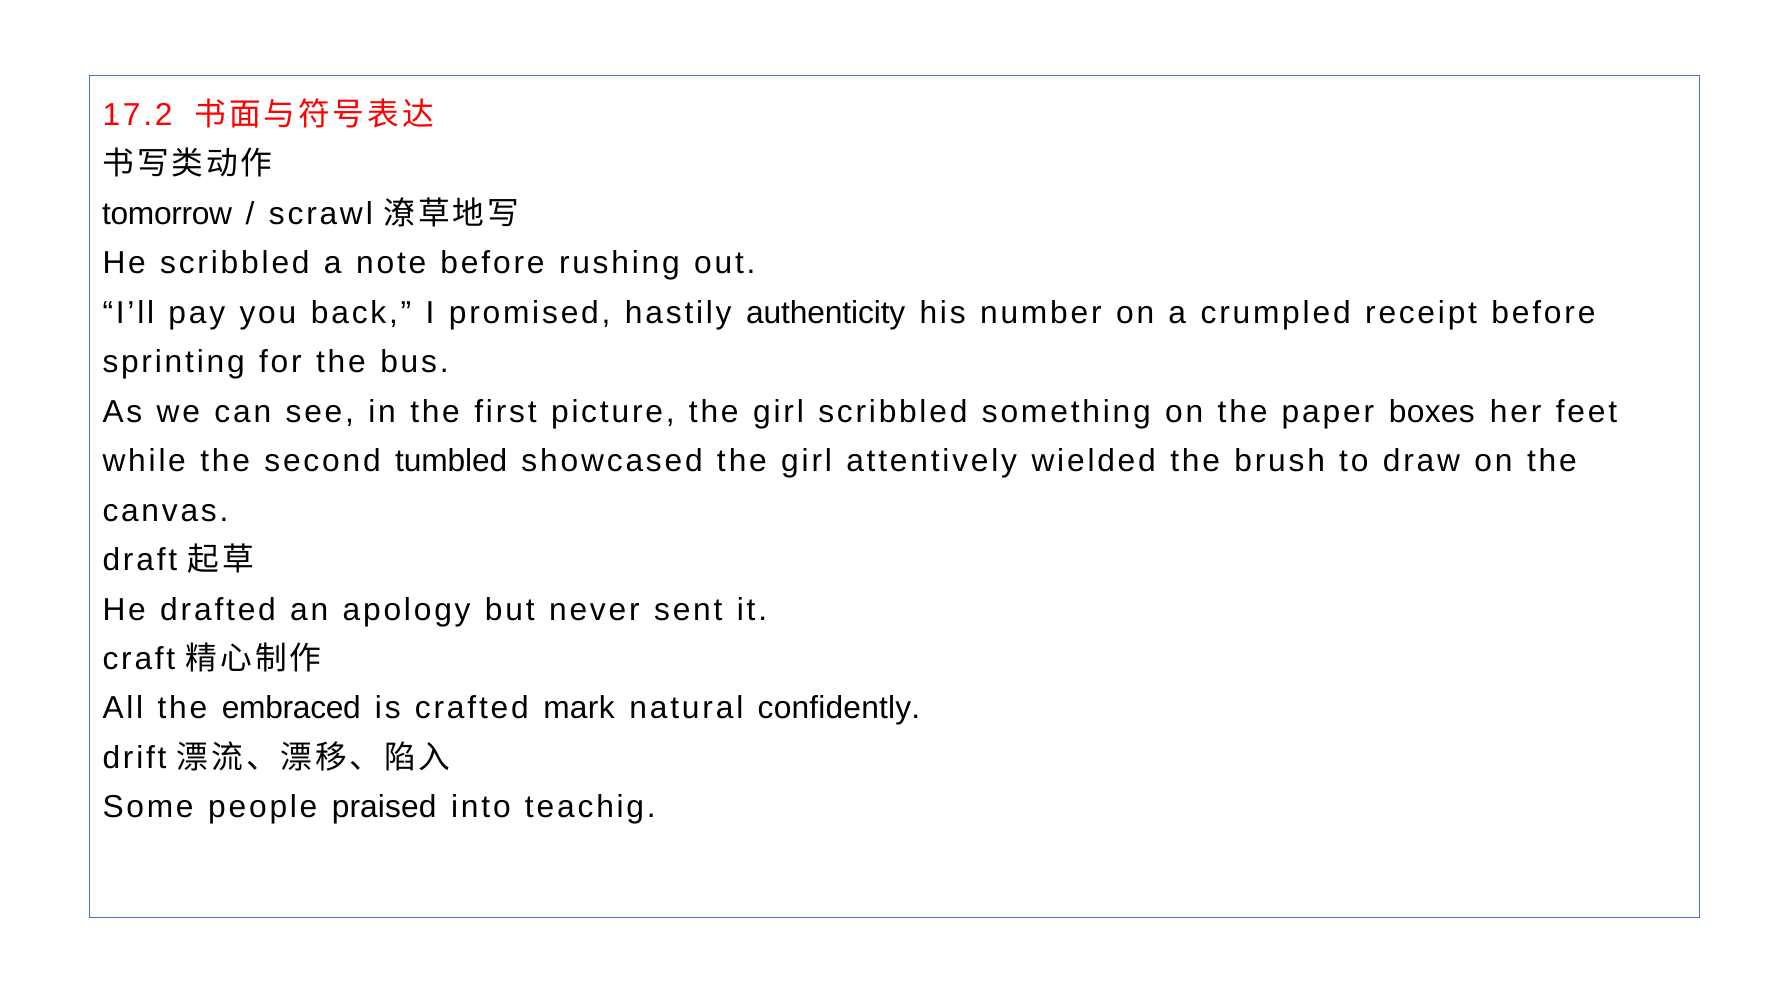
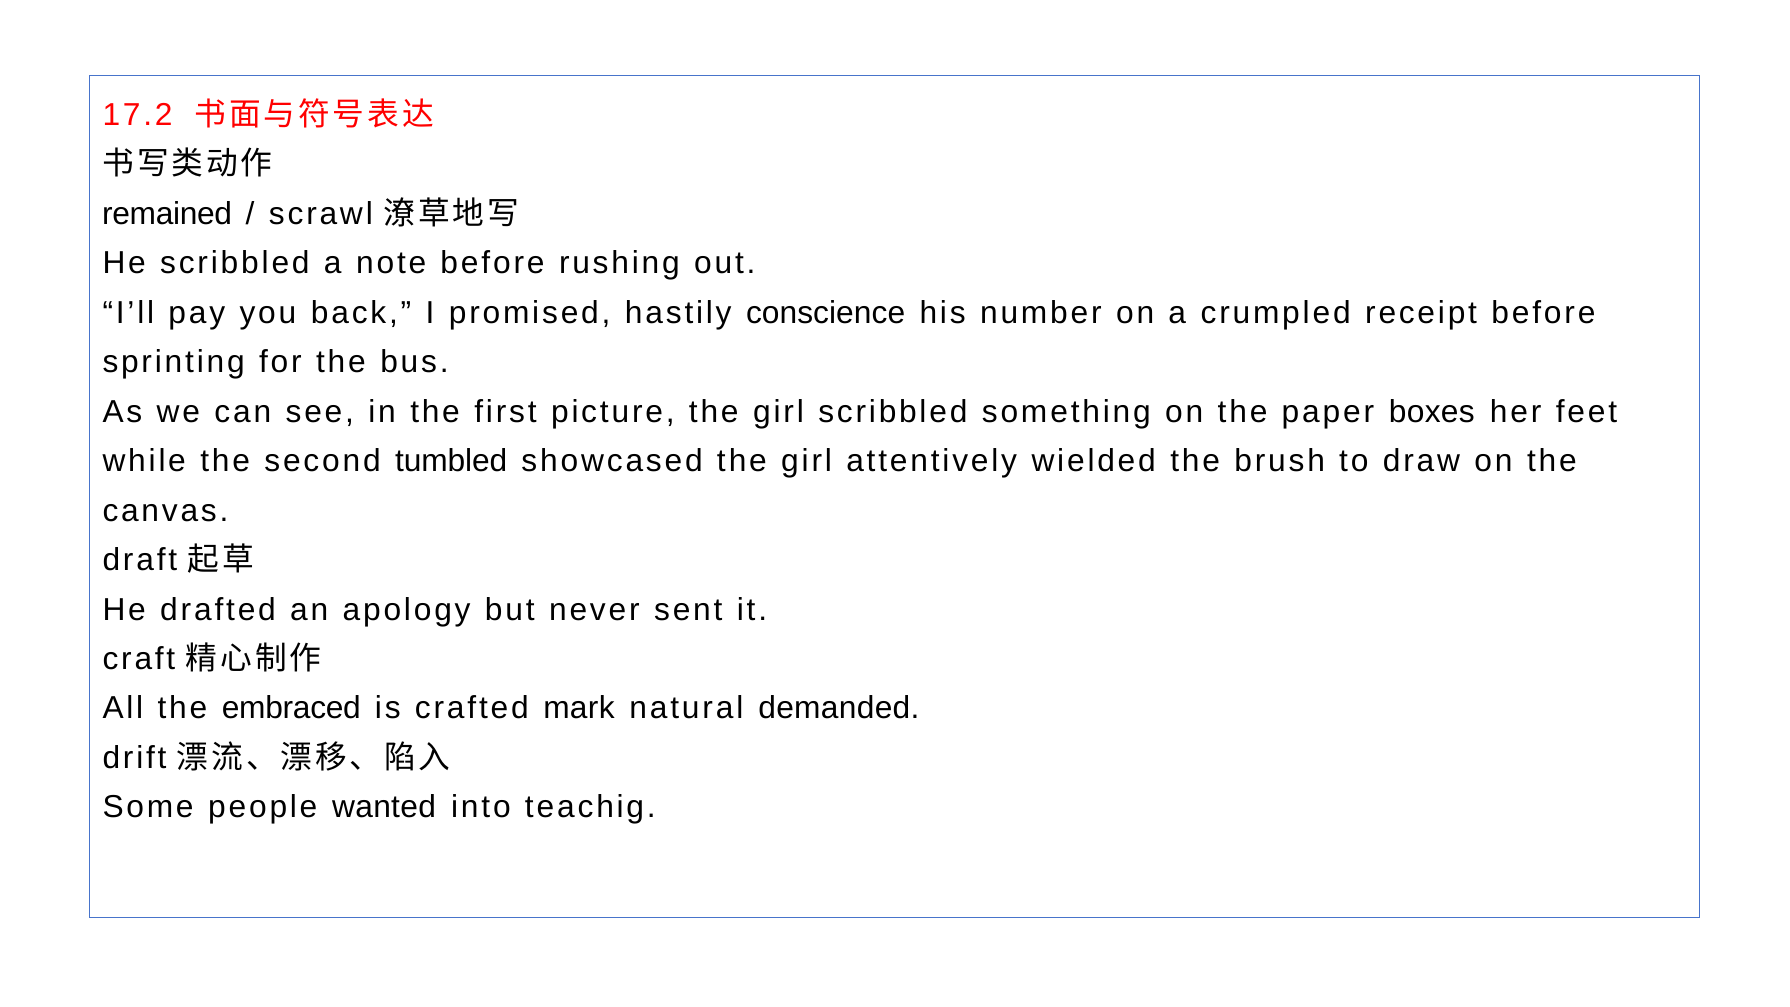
tomorrow: tomorrow -> remained
authenticity: authenticity -> conscience
confidently: confidently -> demanded
praised: praised -> wanted
